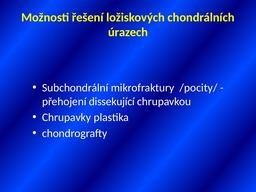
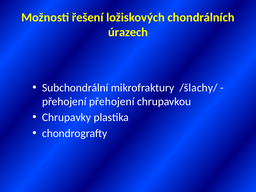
/pocity/: /pocity/ -> /šlachy/
přehojení dissekující: dissekující -> přehojení
